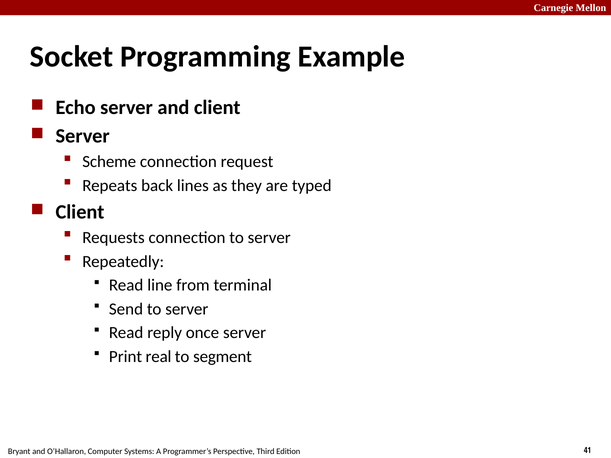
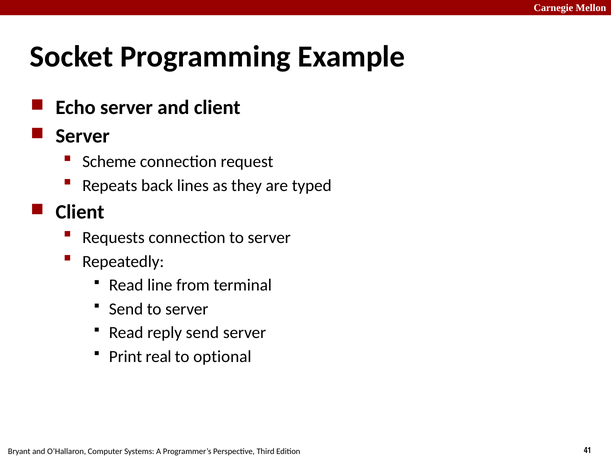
reply once: once -> send
segment: segment -> optional
